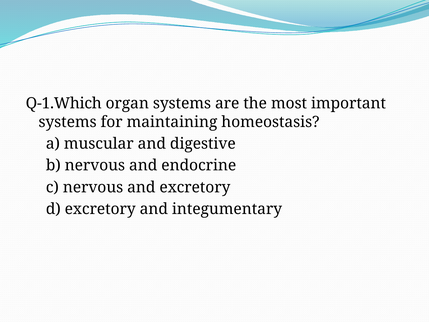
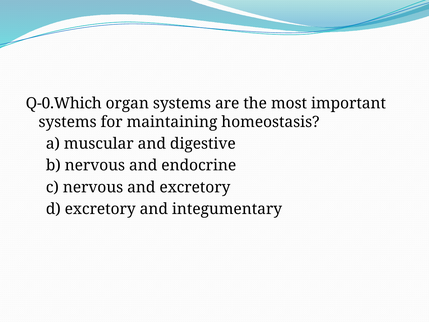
Q-1.Which: Q-1.Which -> Q-0.Which
